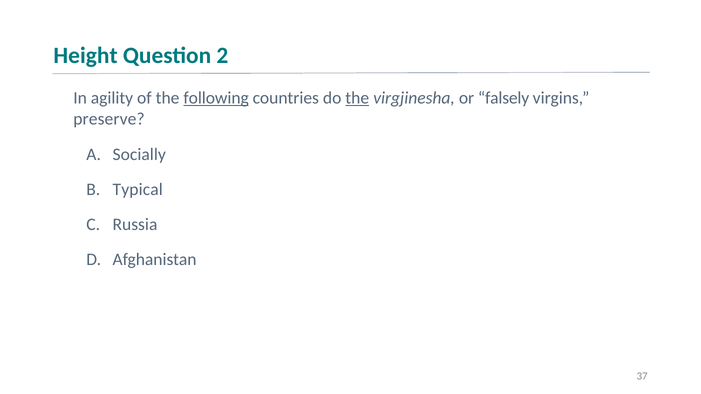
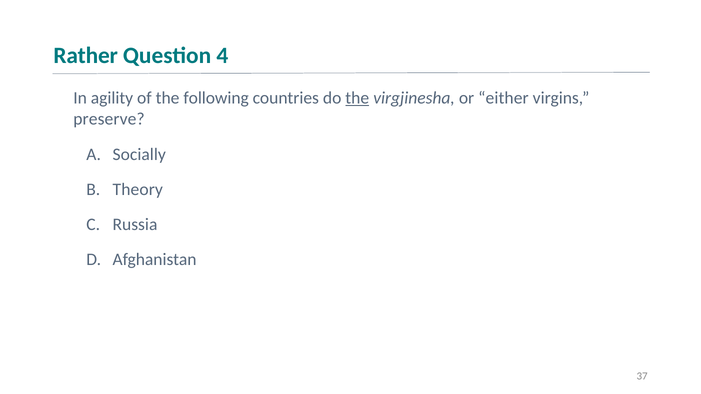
Height: Height -> Rather
2: 2 -> 4
following underline: present -> none
falsely: falsely -> either
Typical: Typical -> Theory
